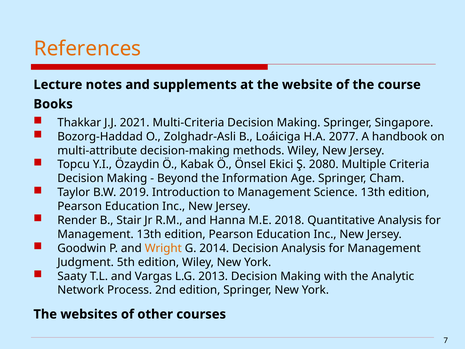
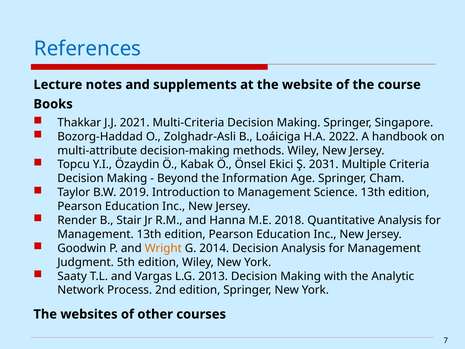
References colour: orange -> blue
2077: 2077 -> 2022
2080: 2080 -> 2031
